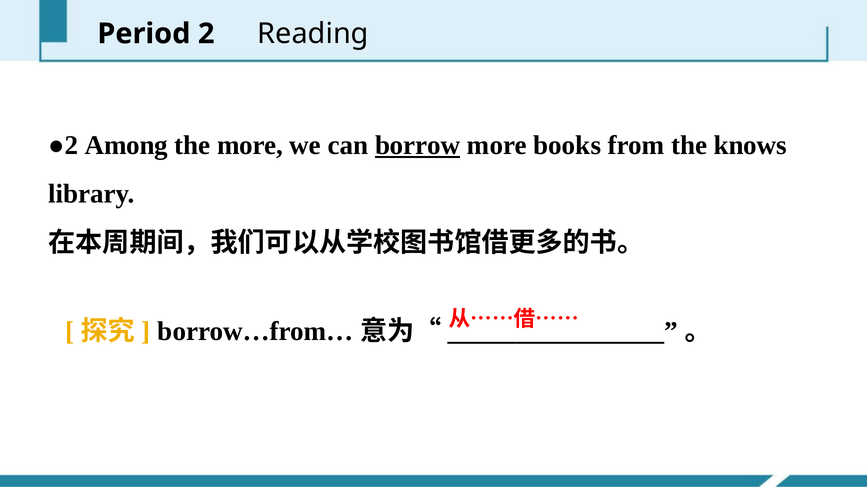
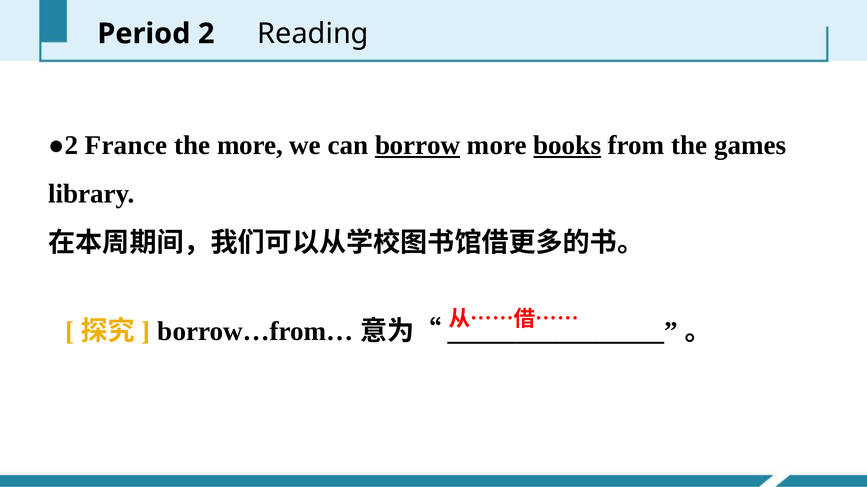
Among: Among -> France
books underline: none -> present
knows: knows -> games
